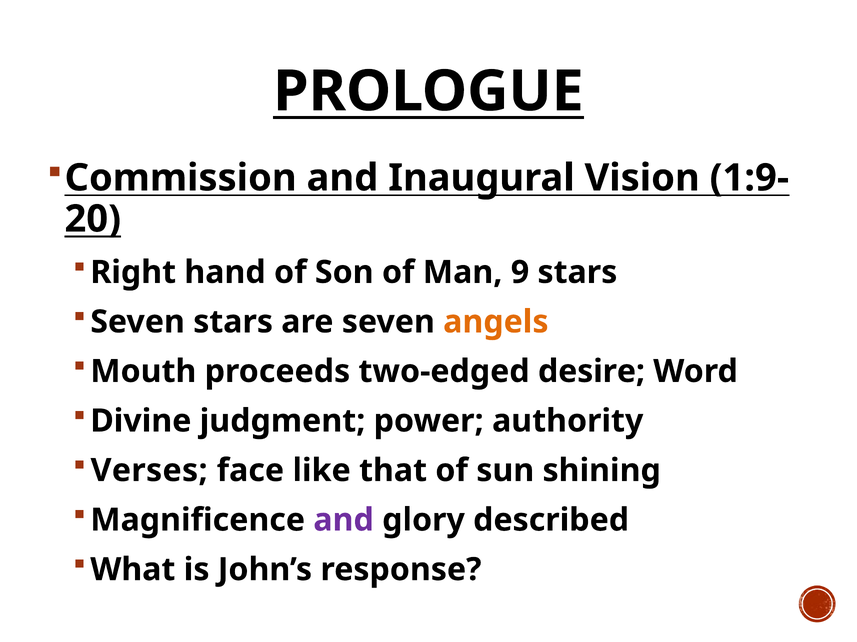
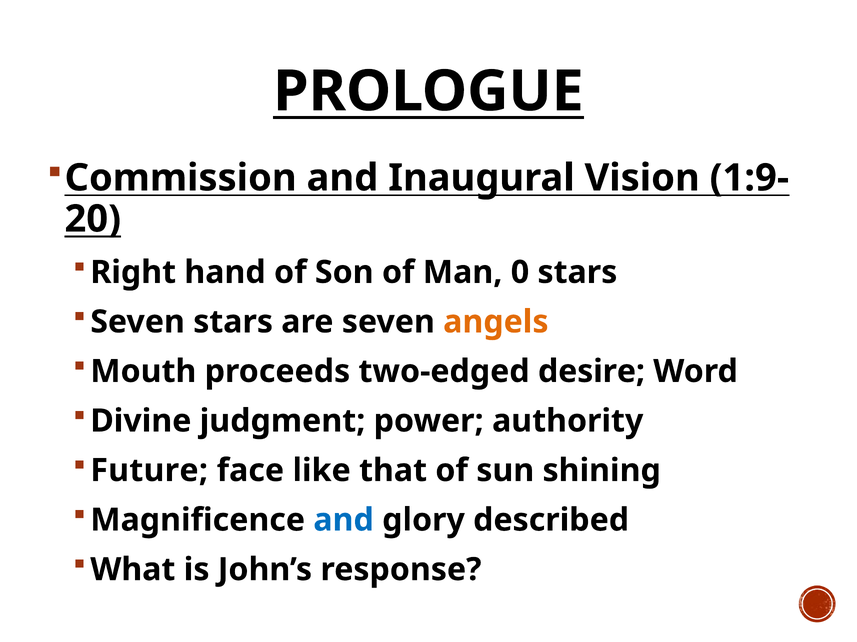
9: 9 -> 0
Verses: Verses -> Future
and at (344, 521) colour: purple -> blue
